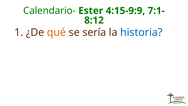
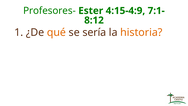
Calendario-: Calendario- -> Profesores-
4:15-9:9: 4:15-9:9 -> 4:15-4:9
historia colour: blue -> orange
